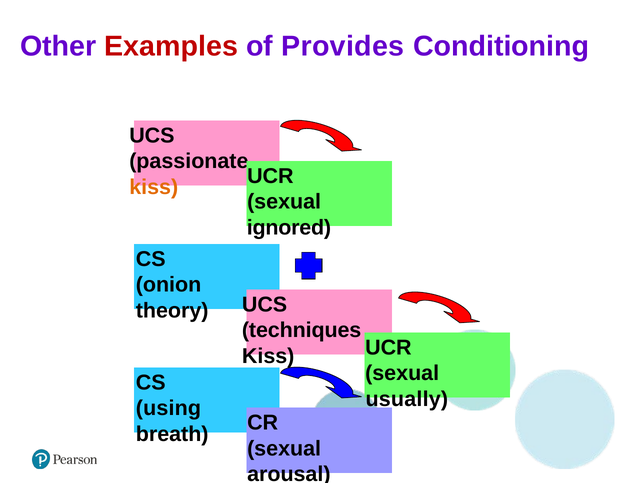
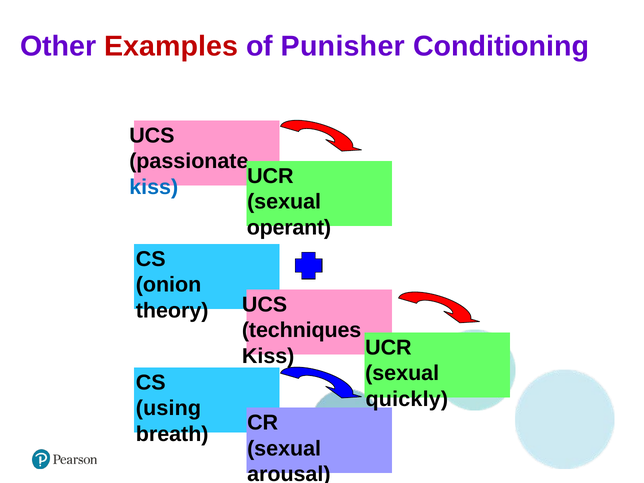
Provides: Provides -> Punisher
kiss at (154, 187) colour: orange -> blue
ignored: ignored -> operant
usually: usually -> quickly
